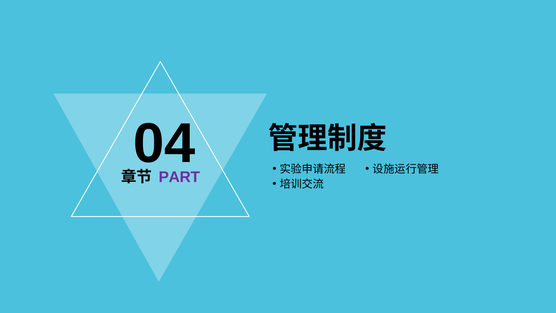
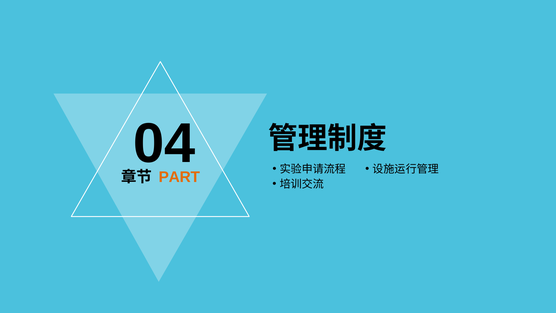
PART colour: purple -> orange
